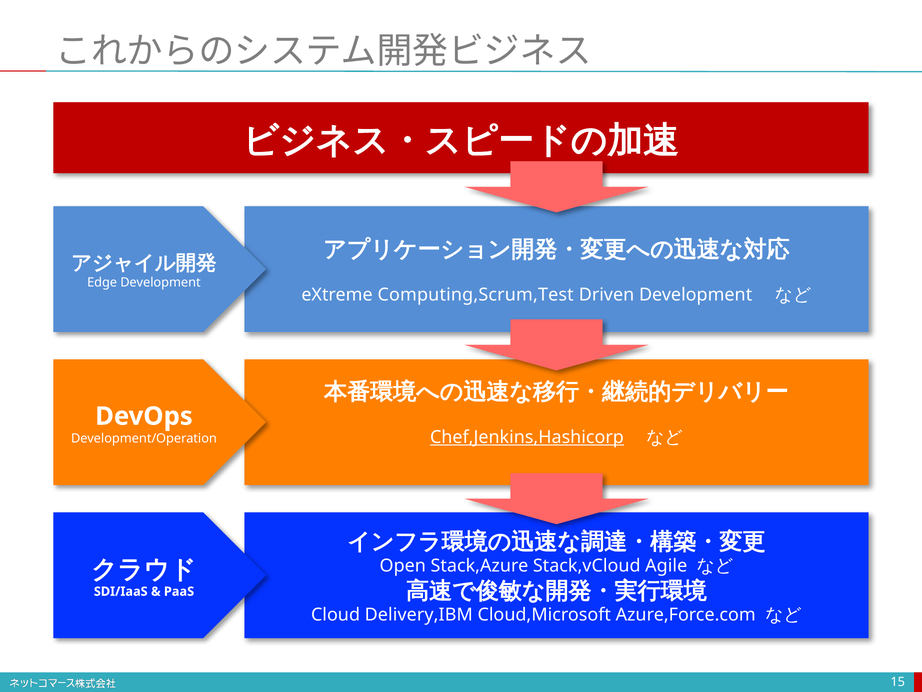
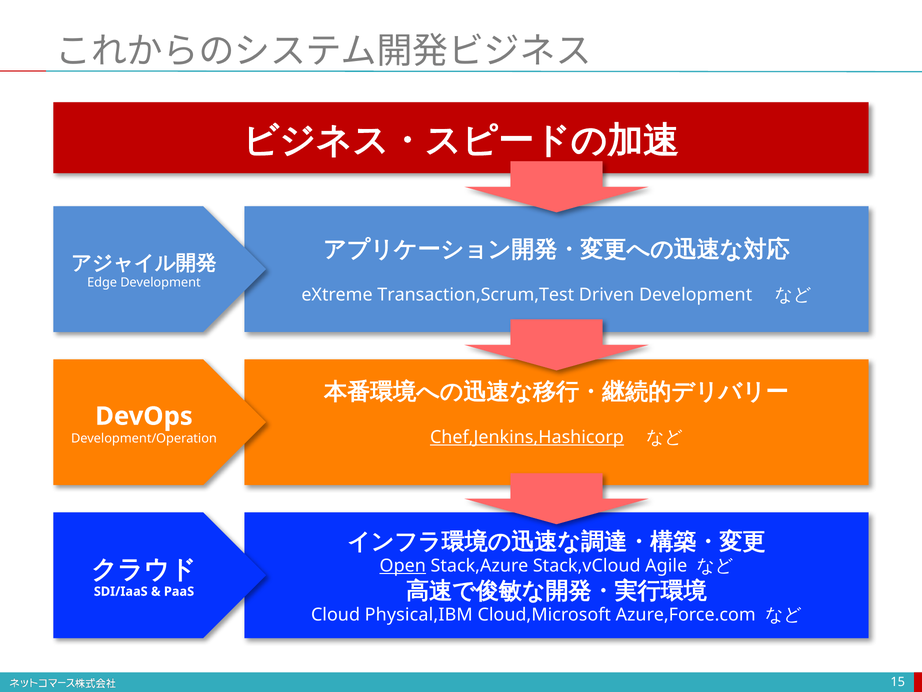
Computing,Scrum,Test: Computing,Scrum,Test -> Transaction,Scrum,Test
Open underline: none -> present
Delivery,IBM: Delivery,IBM -> Physical,IBM
